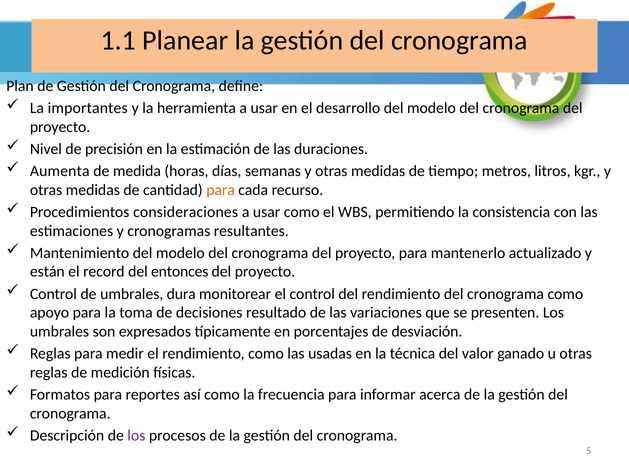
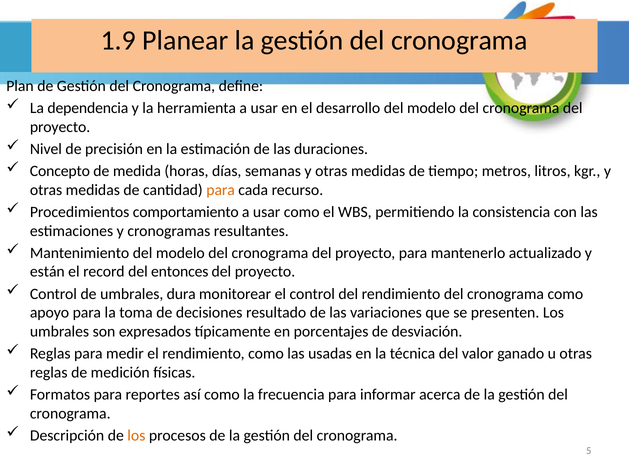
1.1: 1.1 -> 1.9
importantes: importantes -> dependencia
Aumenta: Aumenta -> Concepto
consideraciones: consideraciones -> comportamiento
los at (136, 435) colour: purple -> orange
